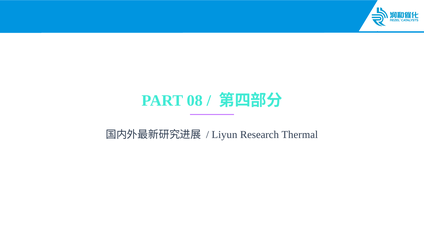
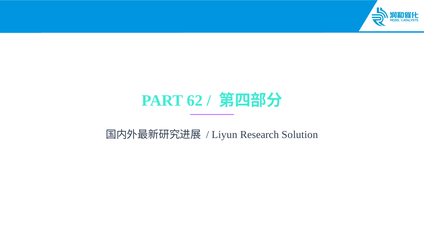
08: 08 -> 62
Thermal: Thermal -> Solution
